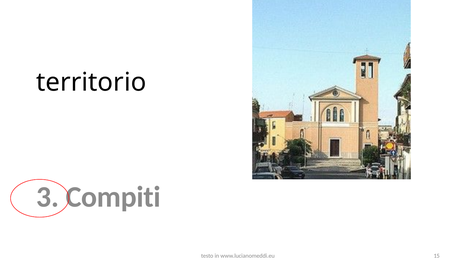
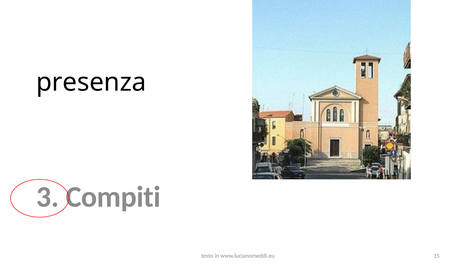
territorio: territorio -> presenza
